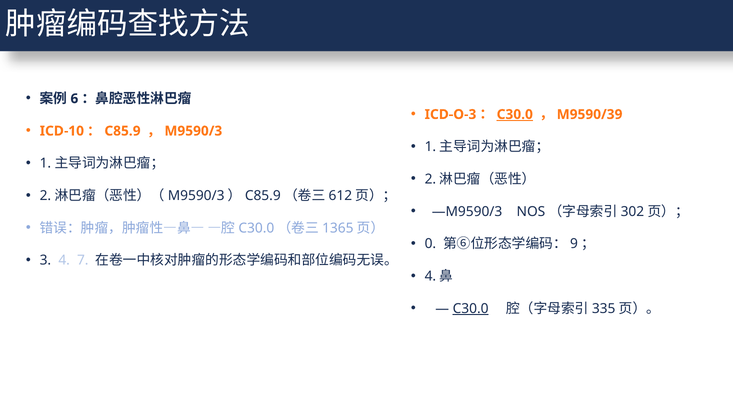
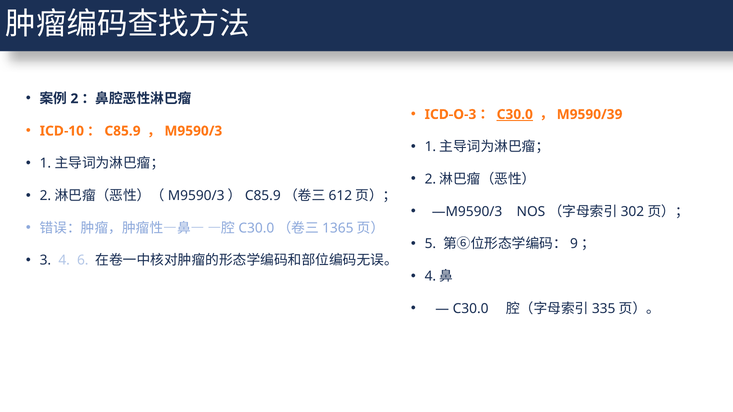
6: 6 -> 2
0: 0 -> 5
7: 7 -> 6
C30.0 at (471, 309) underline: present -> none
